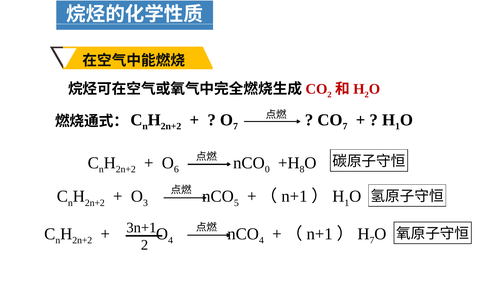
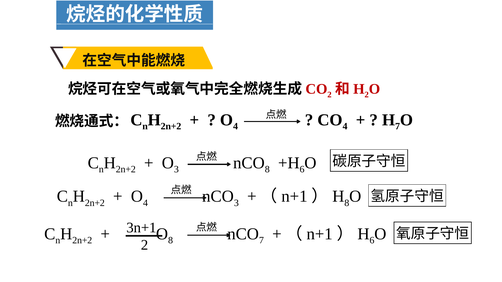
7 at (236, 127): 7 -> 4
7 at (345, 127): 7 -> 4
1 at (398, 127): 1 -> 7
6 at (176, 170): 6 -> 3
0 at (267, 170): 0 -> 8
8 at (302, 170): 8 -> 6
3 at (145, 203): 3 -> 4
5 at (236, 203): 5 -> 3
1 at (347, 203): 1 -> 8
4 at (171, 241): 4 -> 8
4 at (262, 241): 4 -> 7
7 at (372, 241): 7 -> 6
